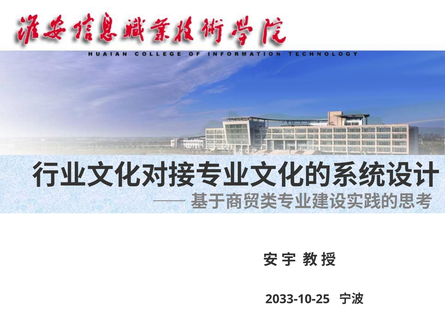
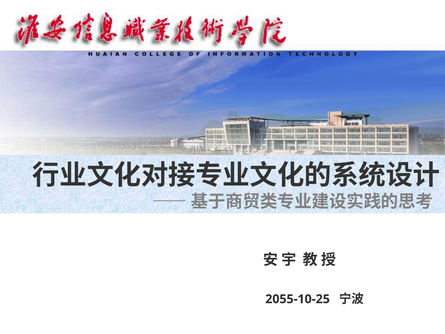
2033-10-25: 2033-10-25 -> 2055-10-25
